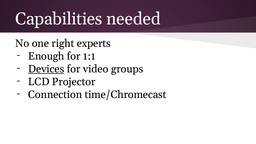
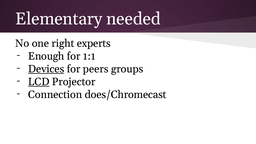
Capabilities: Capabilities -> Elementary
video: video -> peers
LCD underline: none -> present
time/Chromecast: time/Chromecast -> does/Chromecast
